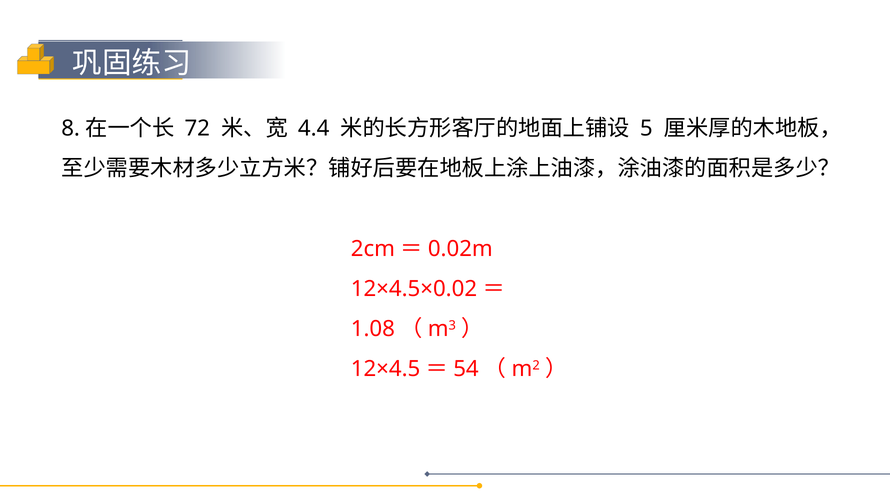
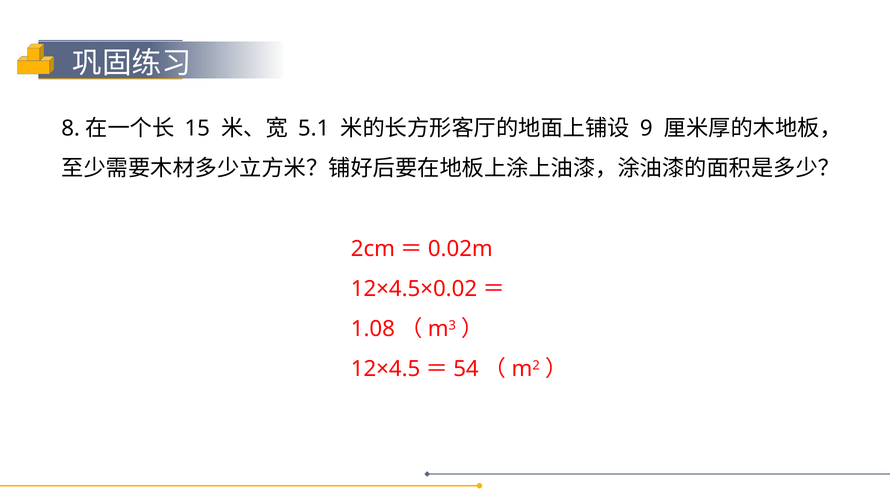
72: 72 -> 15
4.4: 4.4 -> 5.1
5: 5 -> 9
